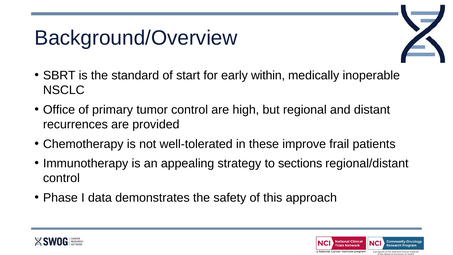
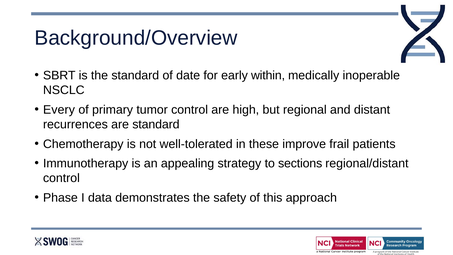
start: start -> date
Office: Office -> Every
are provided: provided -> standard
